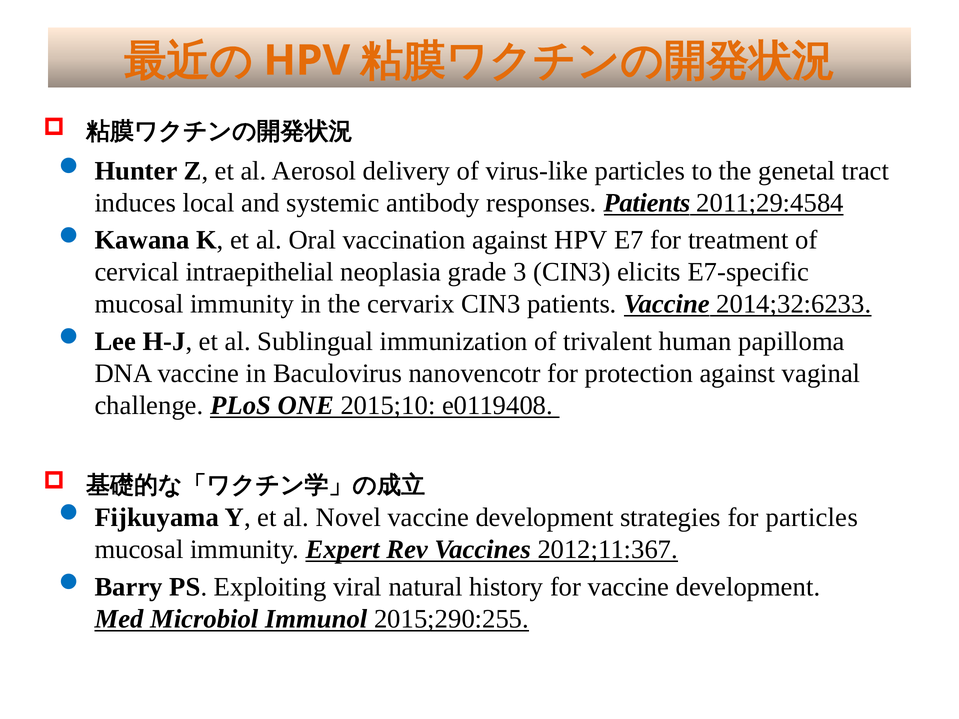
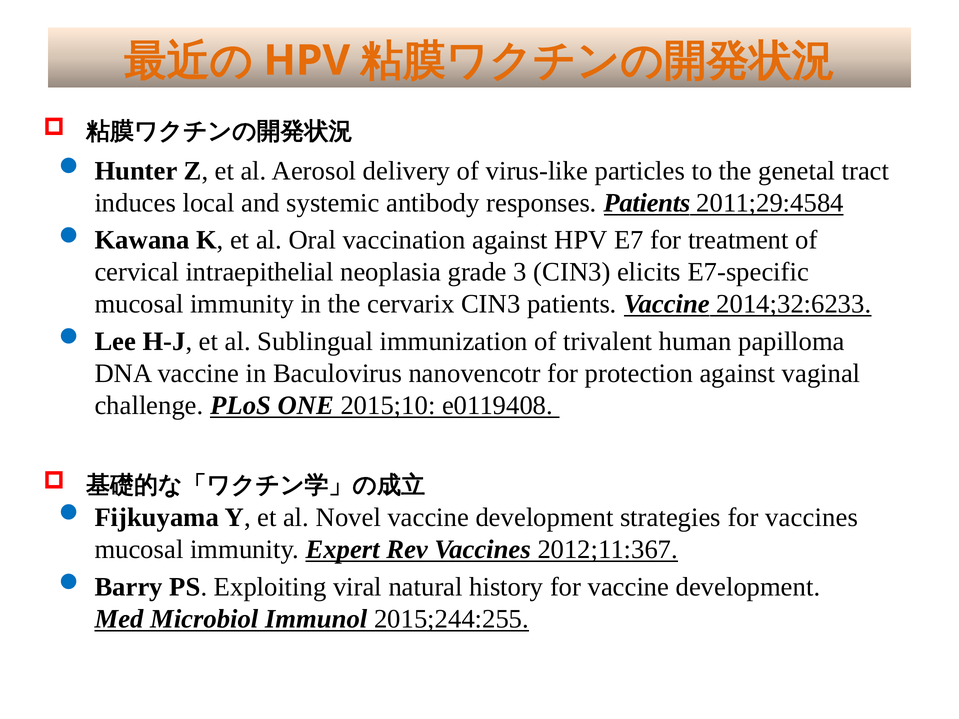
for particles: particles -> vaccines
2015;290:255: 2015;290:255 -> 2015;244:255
